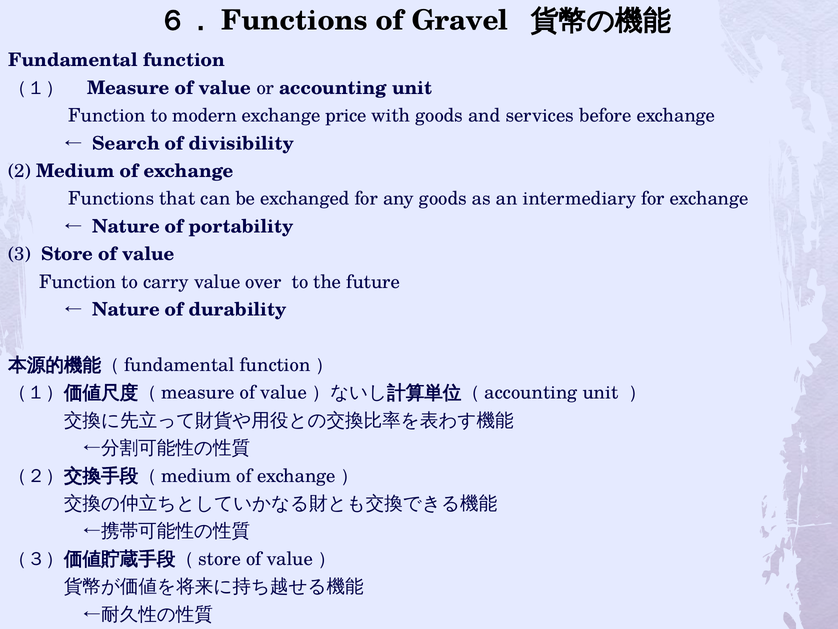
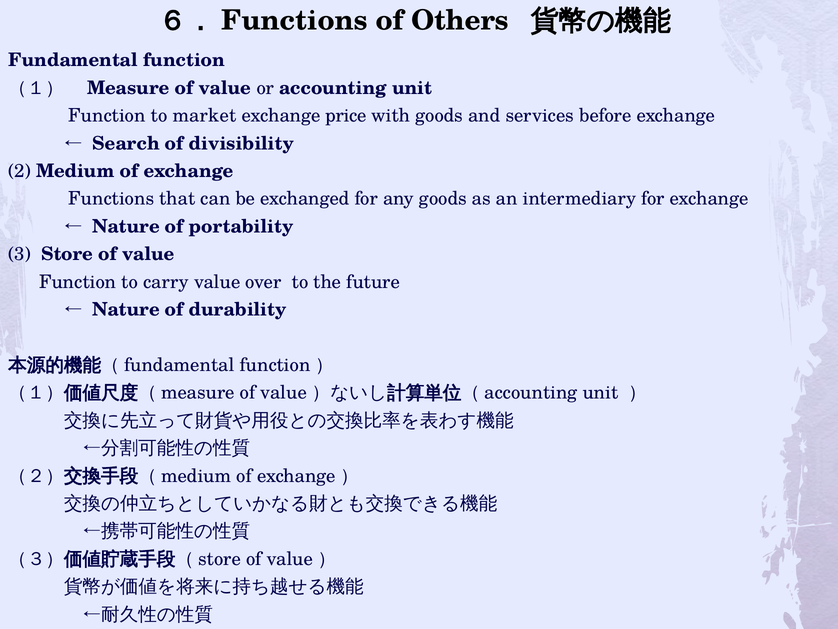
Gravel: Gravel -> Others
modern: modern -> market
